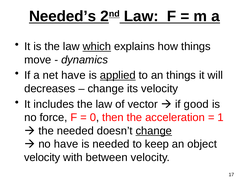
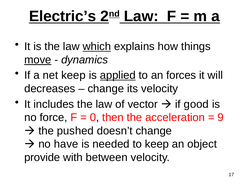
Needed’s: Needed’s -> Electric’s
move underline: none -> present
net have: have -> keep
an things: things -> forces
1: 1 -> 9
the needed: needed -> pushed
change at (154, 131) underline: present -> none
velocity at (42, 157): velocity -> provide
